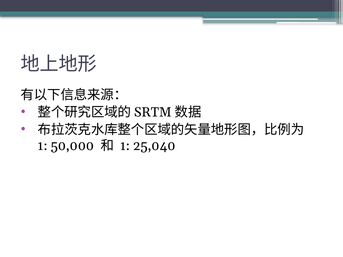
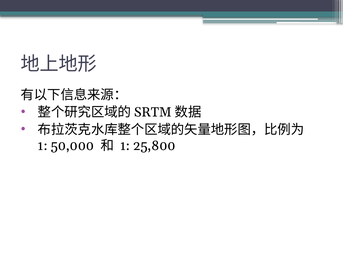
25,040: 25,040 -> 25,800
